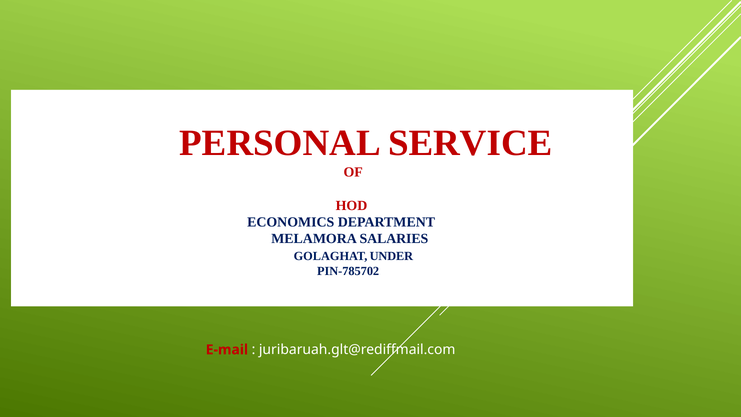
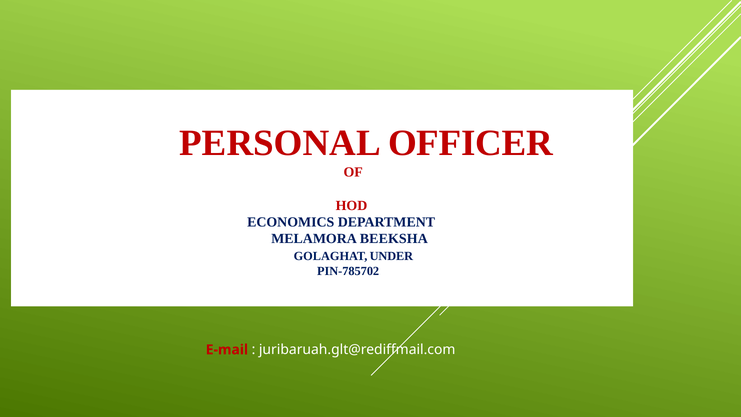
SERVICE: SERVICE -> OFFICER
SALARIES: SALARIES -> BEEKSHA
